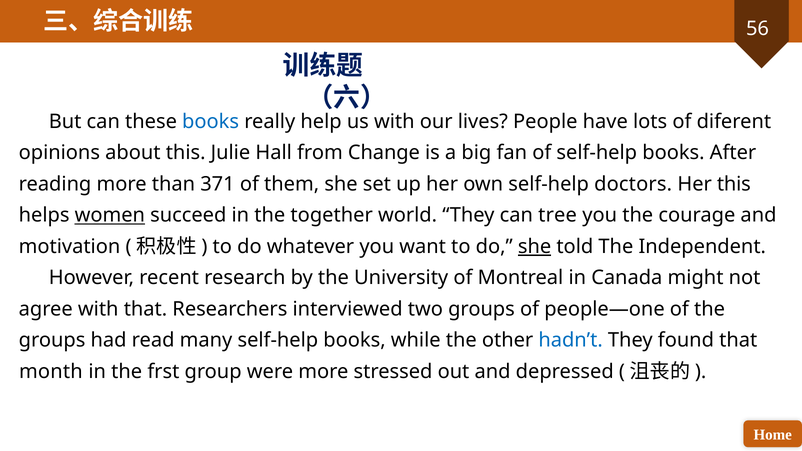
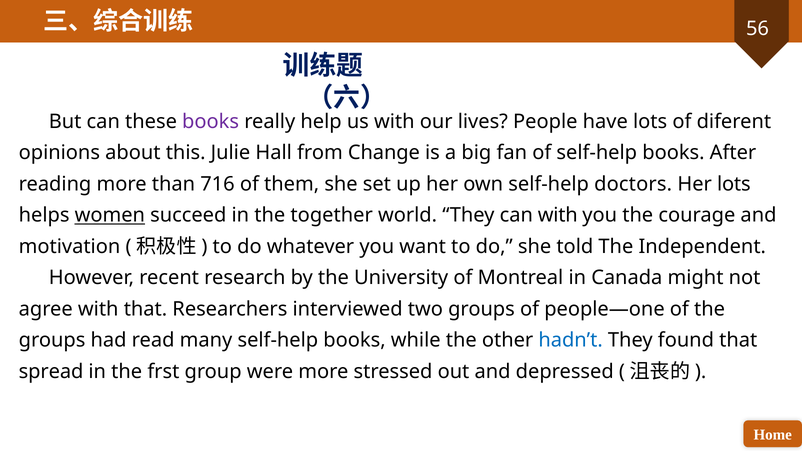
books at (211, 122) colour: blue -> purple
371: 371 -> 716
Her this: this -> lots
can tree: tree -> with
she at (535, 247) underline: present -> none
month: month -> spread
